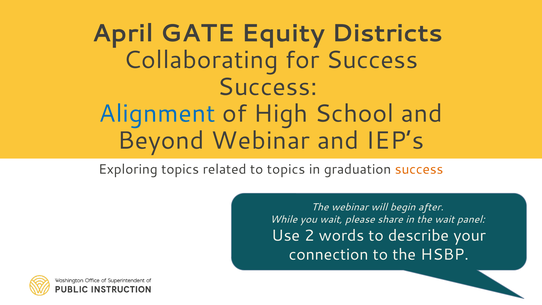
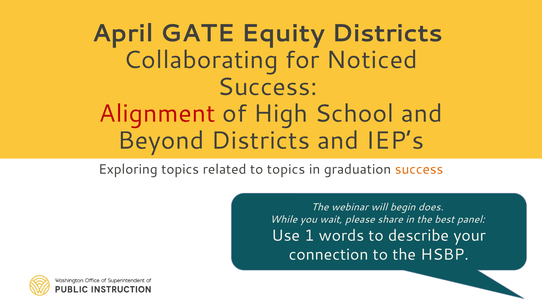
for Success: Success -> Noticed
Alignment colour: blue -> red
Beyond Webinar: Webinar -> Districts
after: after -> does
the wait: wait -> best
2: 2 -> 1
